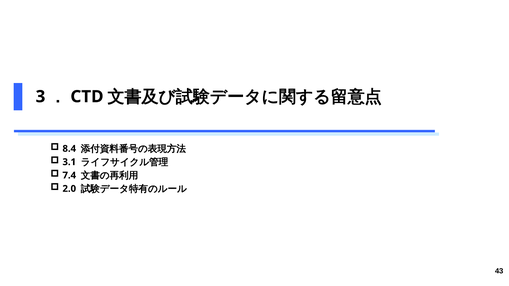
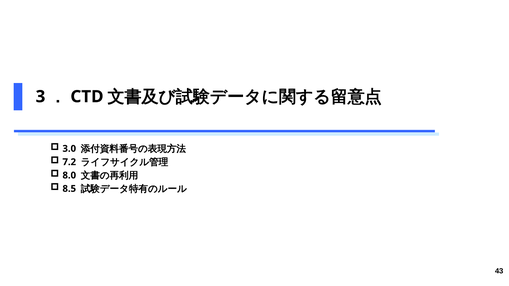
8.4: 8.4 -> 3.0
3.1: 3.1 -> 7.2
7.4: 7.4 -> 8.0
2.0: 2.0 -> 8.5
